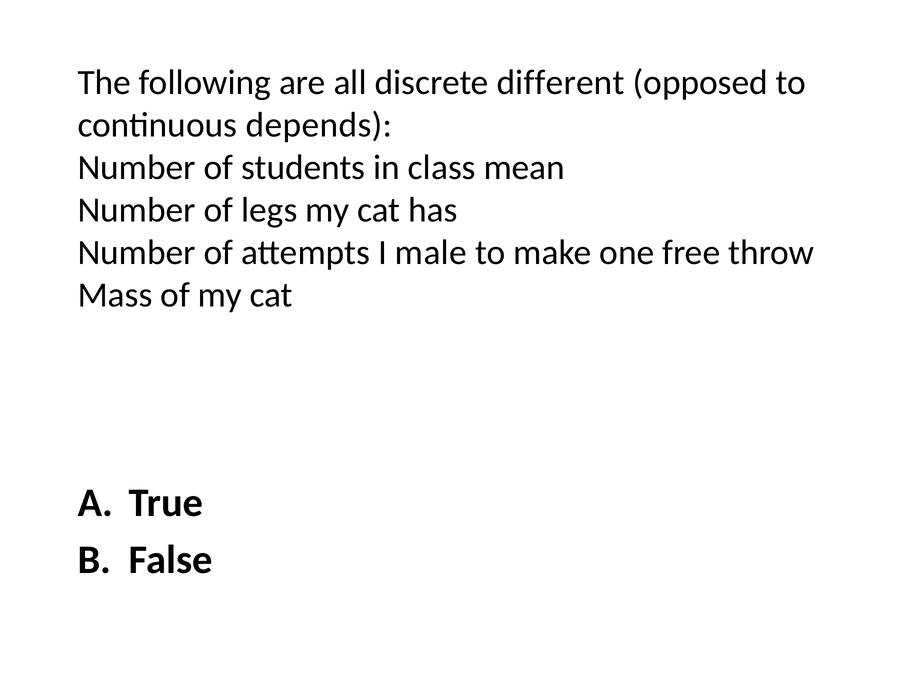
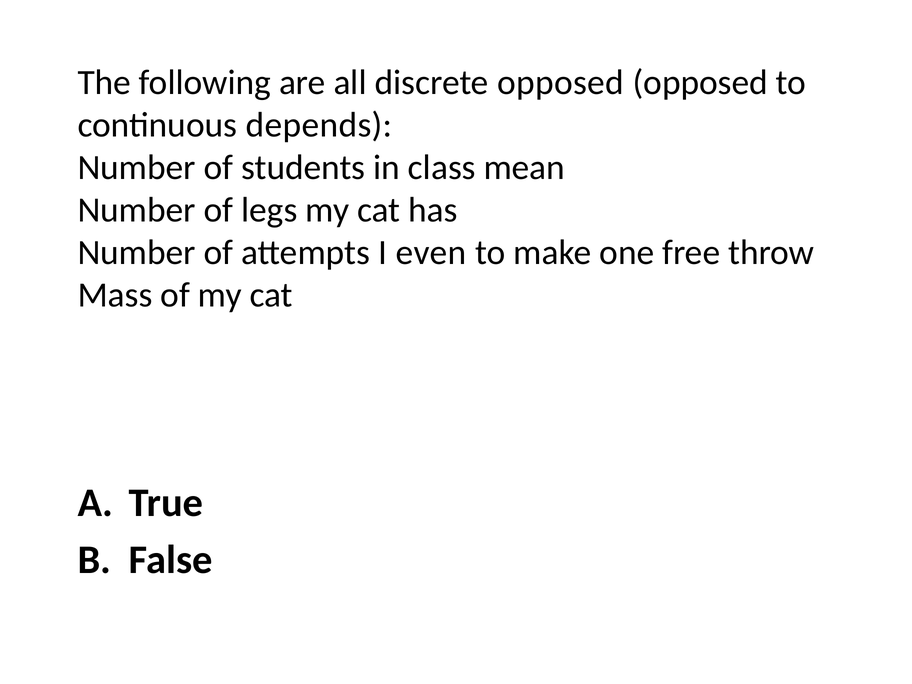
discrete different: different -> opposed
male: male -> even
